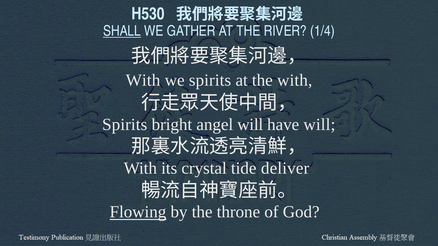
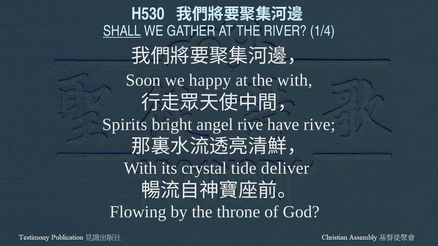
With at (143, 80): With -> Soon
we spirits: spirits -> happy
angel will: will -> rive
have will: will -> rive
Flowing underline: present -> none
